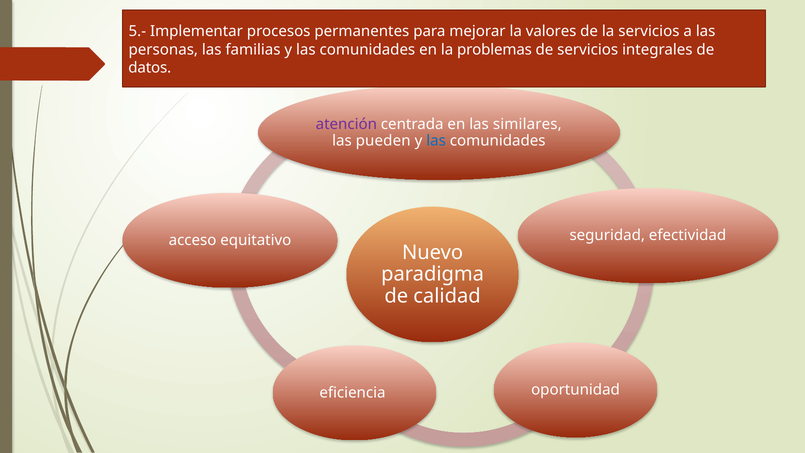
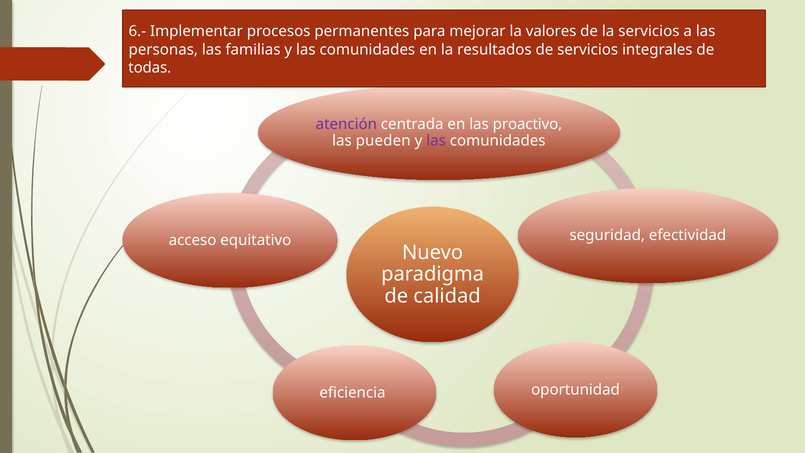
5.-: 5.- -> 6.-
problemas: problemas -> resultados
datos: datos -> todas
similares: similares -> proactivo
las at (436, 140) colour: blue -> purple
